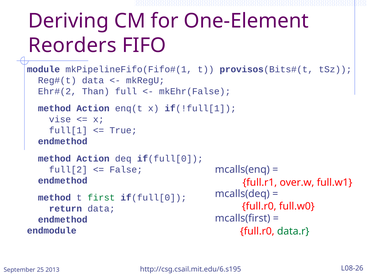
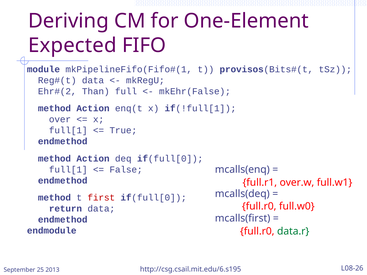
Reorders: Reorders -> Expected
vise: vise -> over
full[2 at (68, 170): full[2 -> full[1
first colour: green -> red
